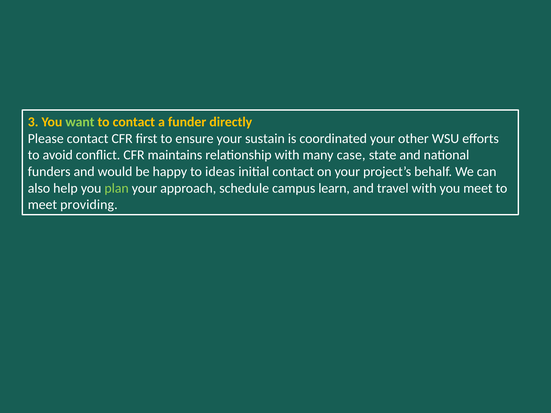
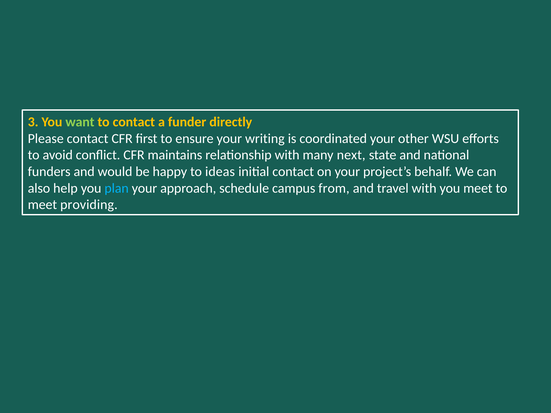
sustain: sustain -> writing
case: case -> next
plan colour: light green -> light blue
learn: learn -> from
